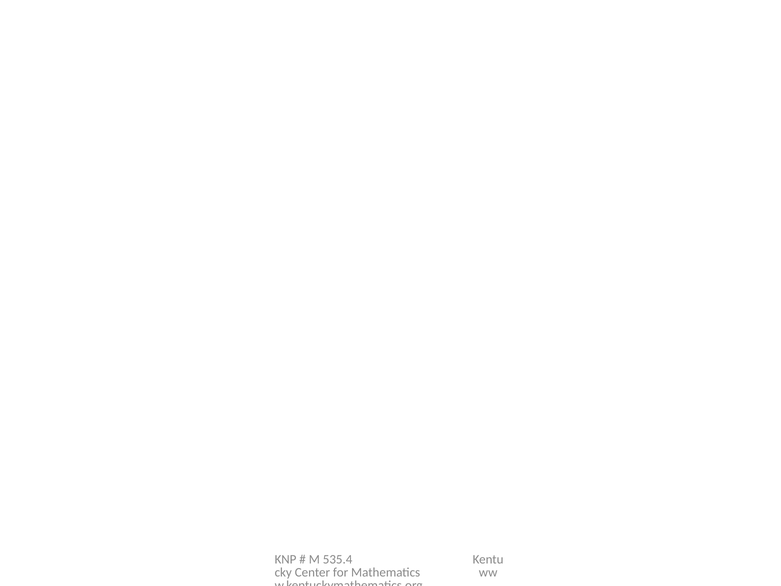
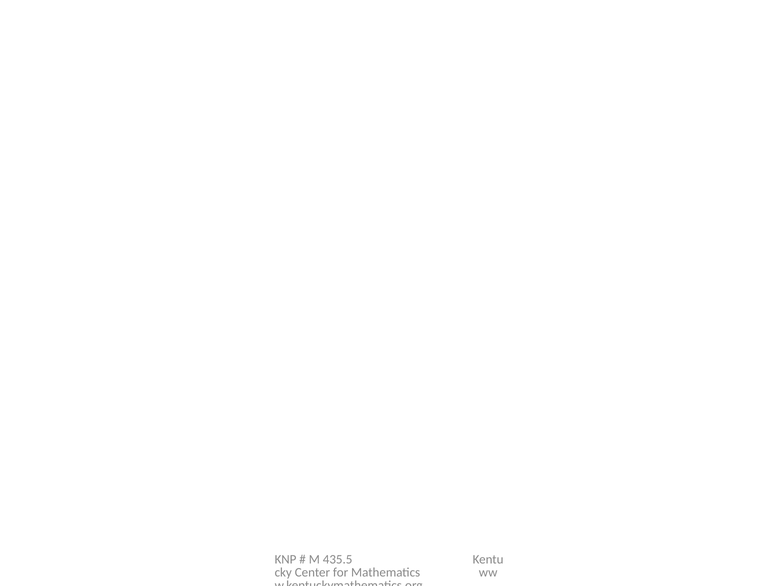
535.4: 535.4 -> 435.5
